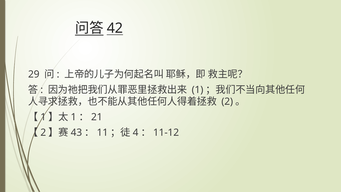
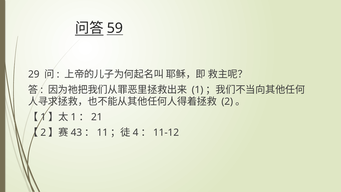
42: 42 -> 59
